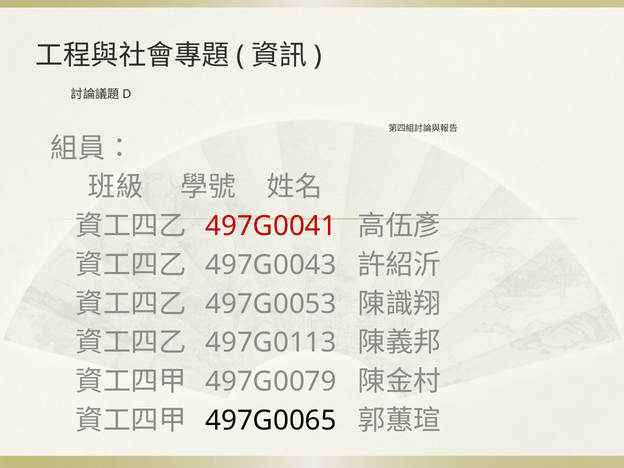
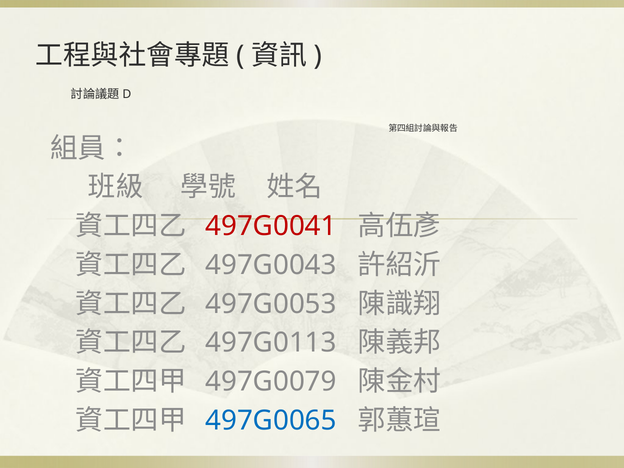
497G0065 colour: black -> blue
